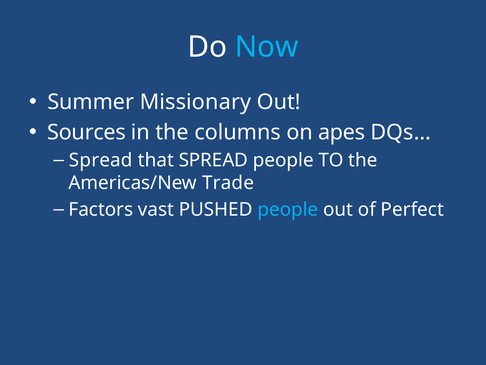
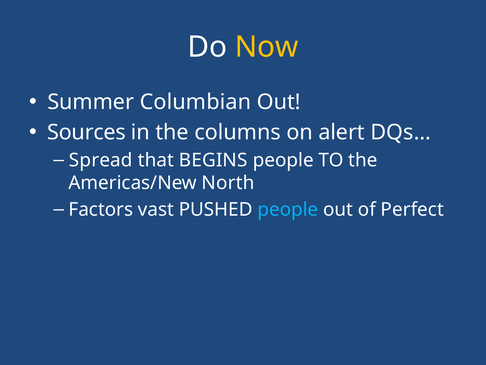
Now colour: light blue -> yellow
Missionary: Missionary -> Columbian
apes: apes -> alert
that SPREAD: SPREAD -> BEGINS
Trade: Trade -> North
